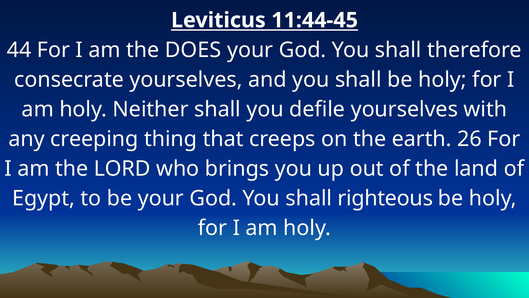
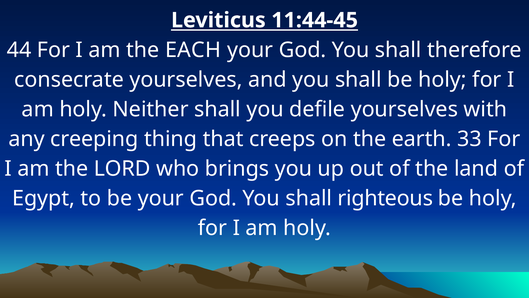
DOES: DOES -> EACH
26: 26 -> 33
